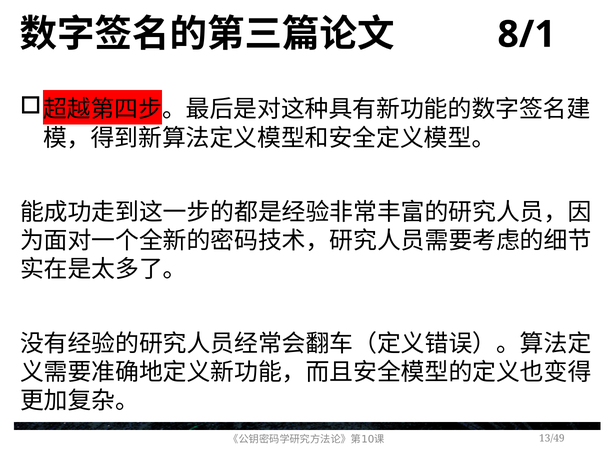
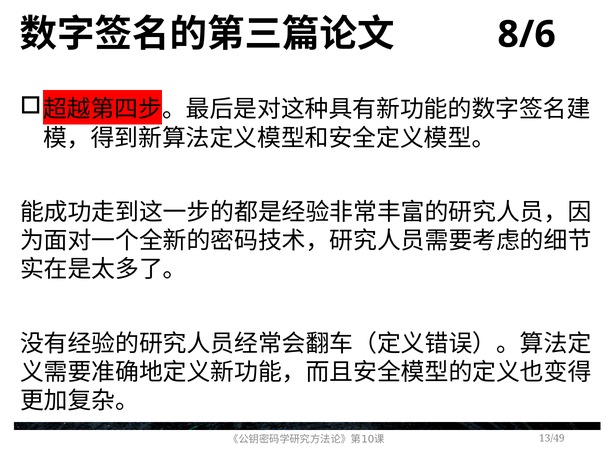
8/1: 8/1 -> 8/6
